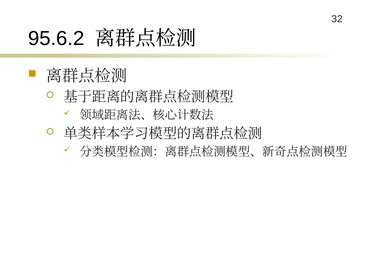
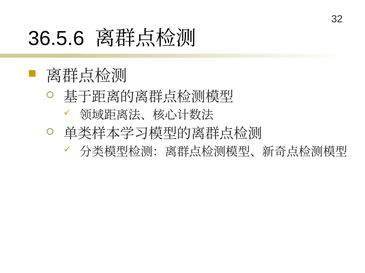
95.6.2: 95.6.2 -> 36.5.6
